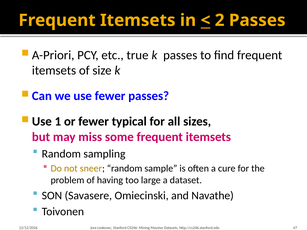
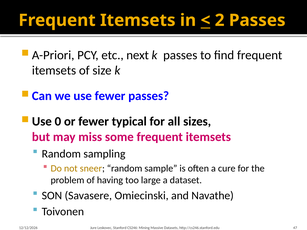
true: true -> next
1: 1 -> 0
